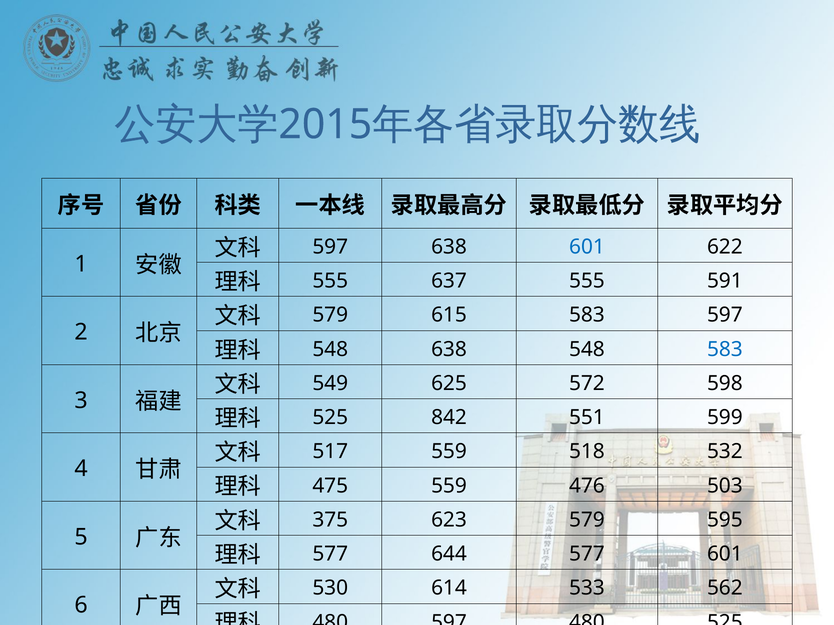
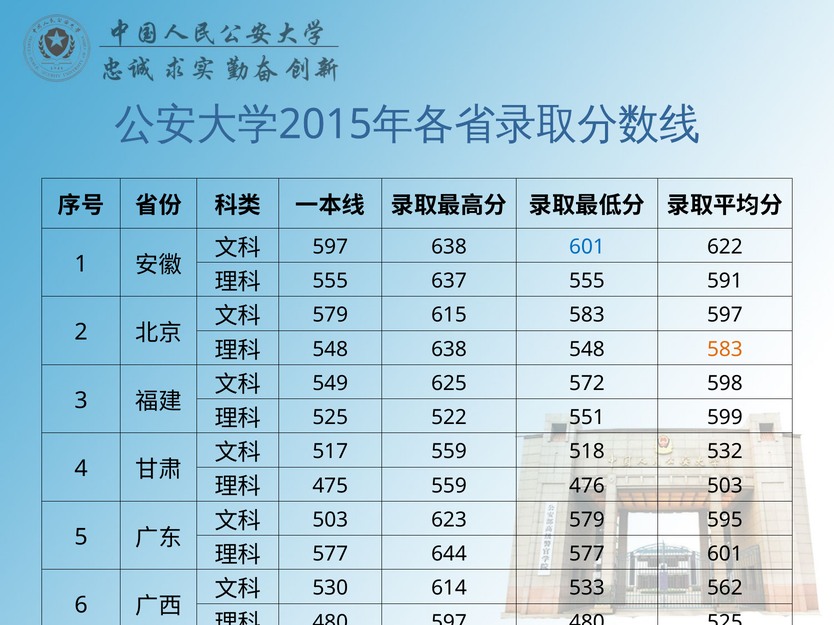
583 at (725, 350) colour: blue -> orange
842: 842 -> 522
375 at (330, 520): 375 -> 503
